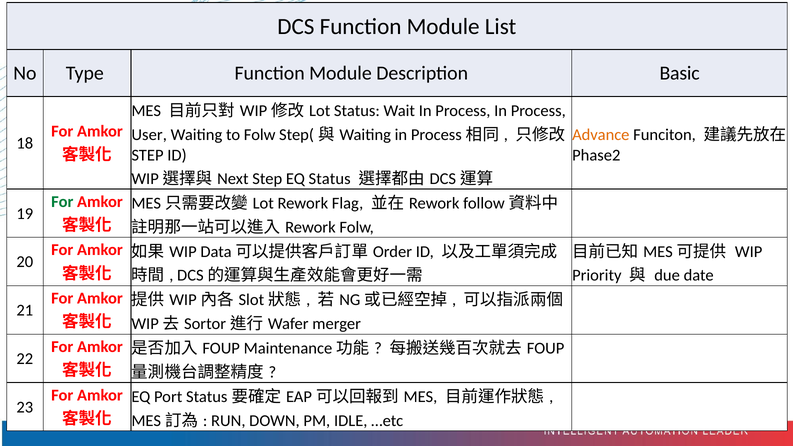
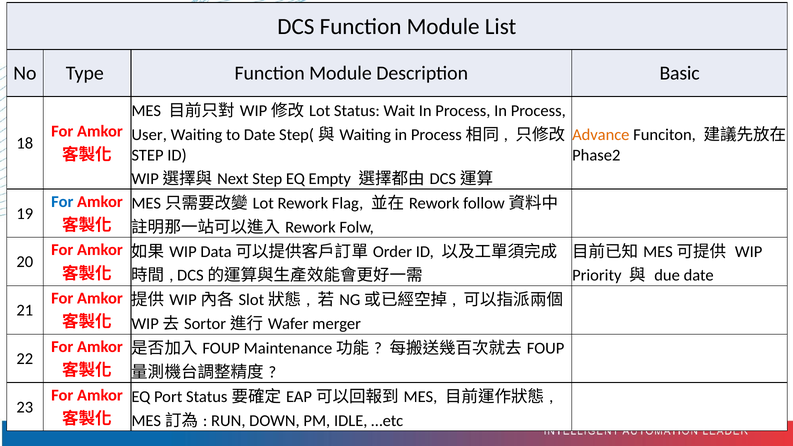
to Folw: Folw -> Date
EQ Status: Status -> Empty
For at (62, 202) colour: green -> blue
